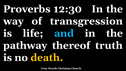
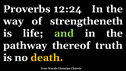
12:30: 12:30 -> 12:24
transgression: transgression -> strengtheneth
and colour: light blue -> light green
